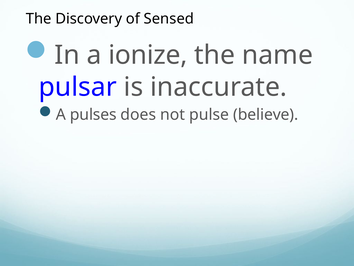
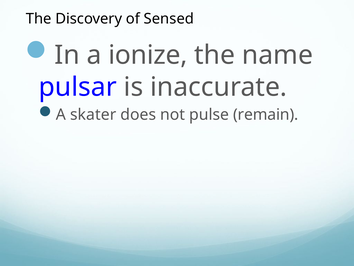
pulses: pulses -> skater
believe: believe -> remain
